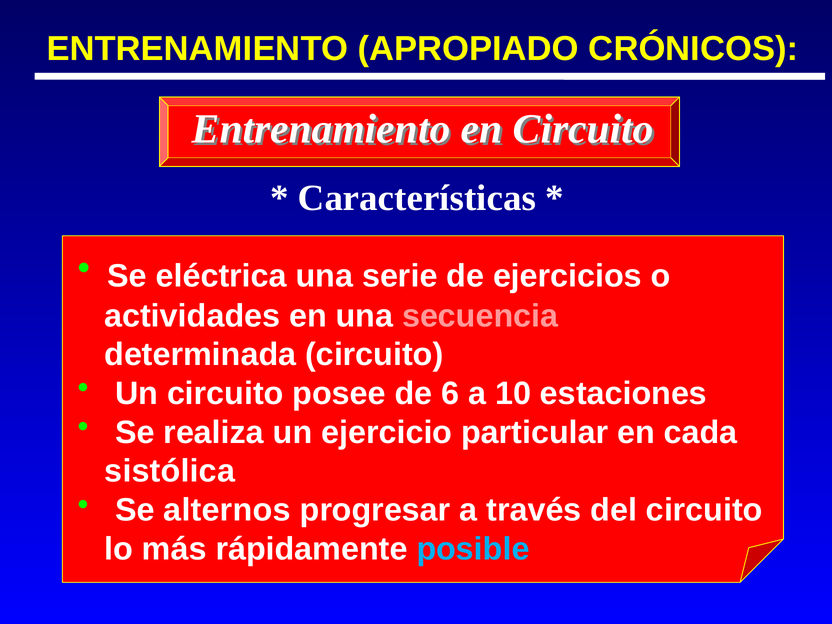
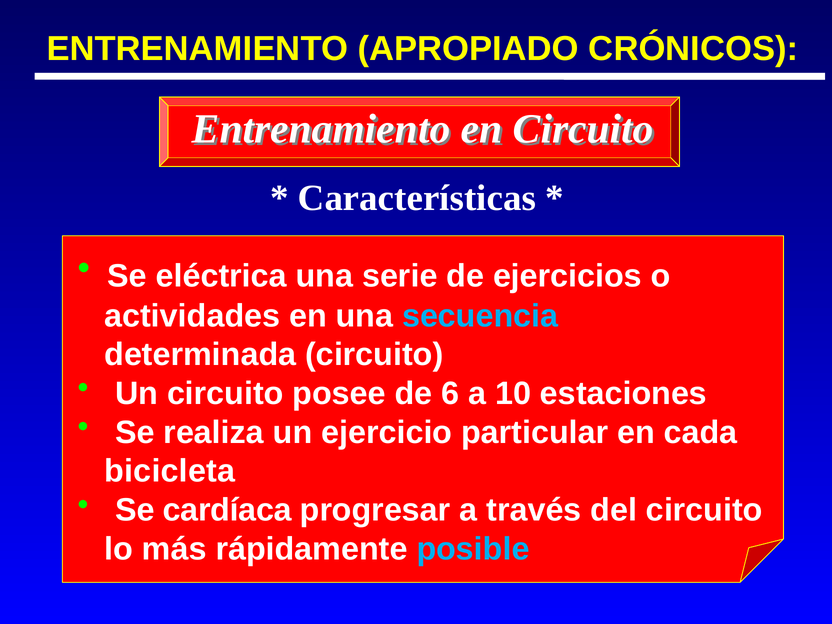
secuencia colour: pink -> light blue
sistólica: sistólica -> bicicleta
alternos: alternos -> cardíaca
